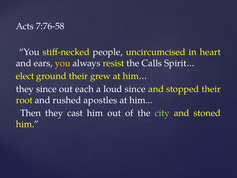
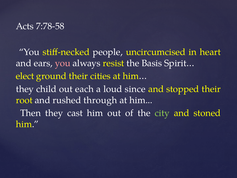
7:76-58: 7:76-58 -> 7:78-58
you at (63, 63) colour: yellow -> pink
Calls: Calls -> Basis
grew: grew -> cities
they since: since -> child
apostles: apostles -> through
